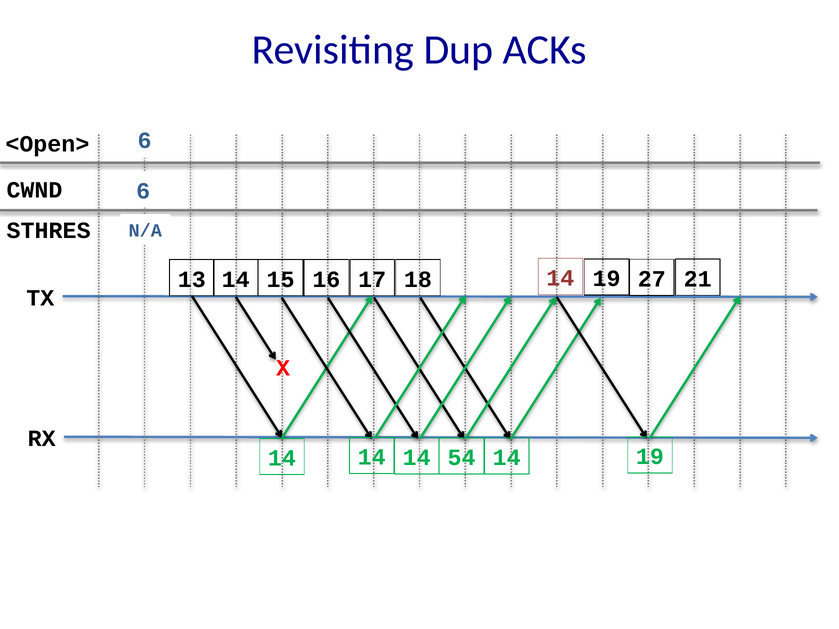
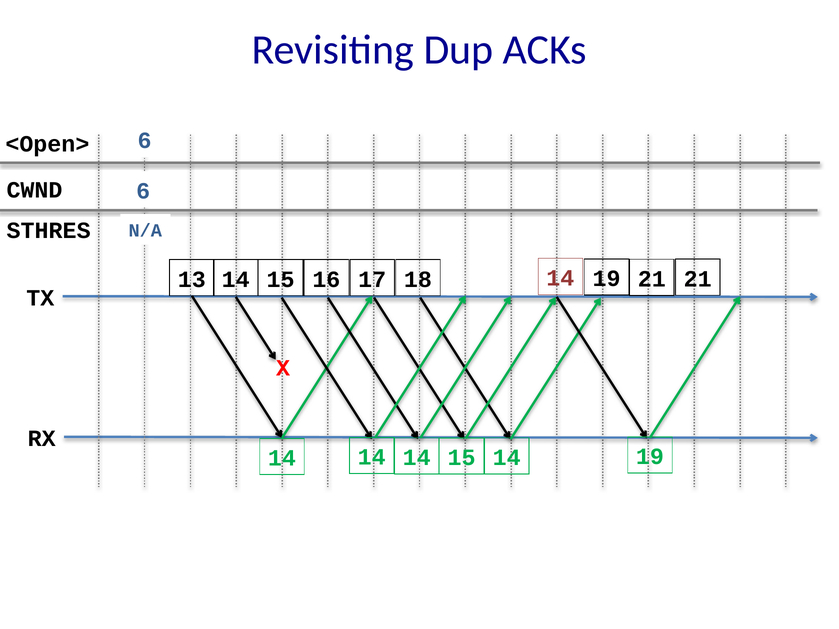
19 27: 27 -> 21
14 14 54: 54 -> 15
